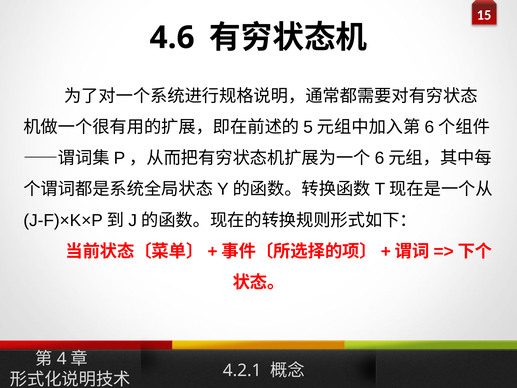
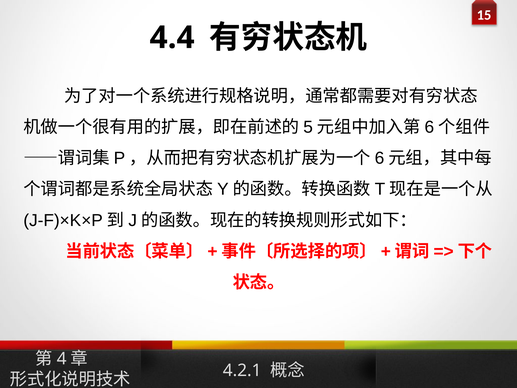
4.6: 4.6 -> 4.4
